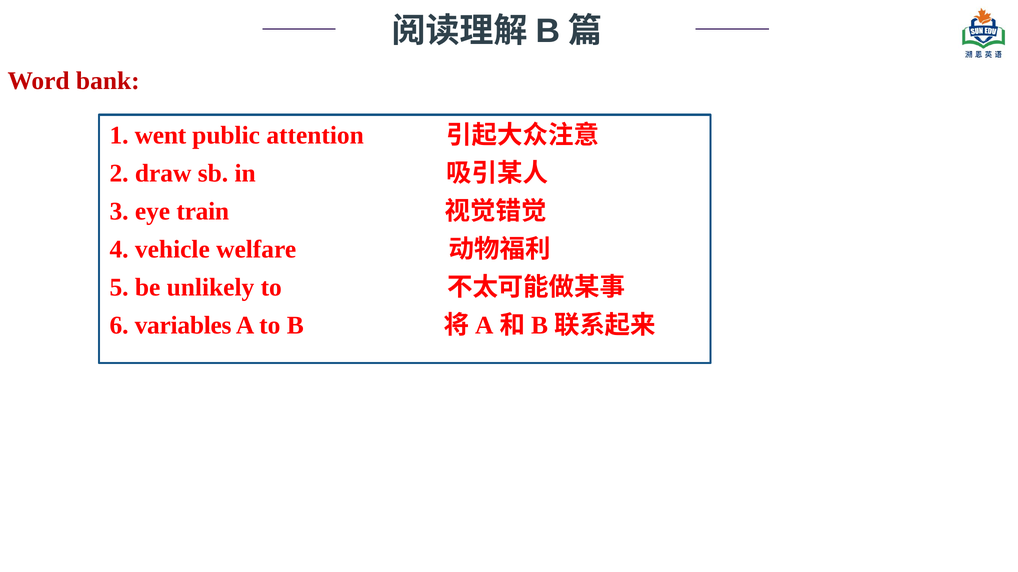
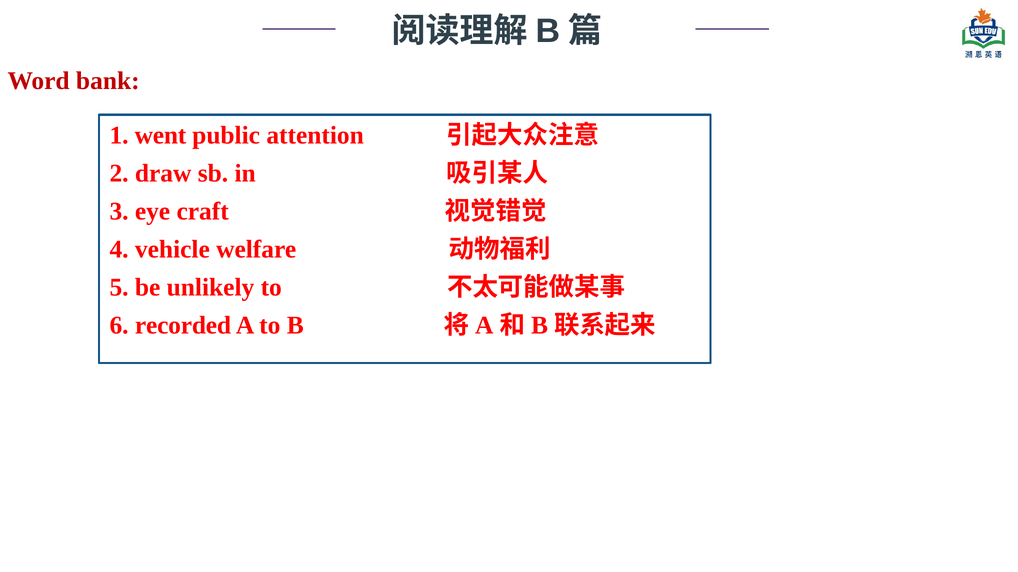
train: train -> craft
variables: variables -> recorded
